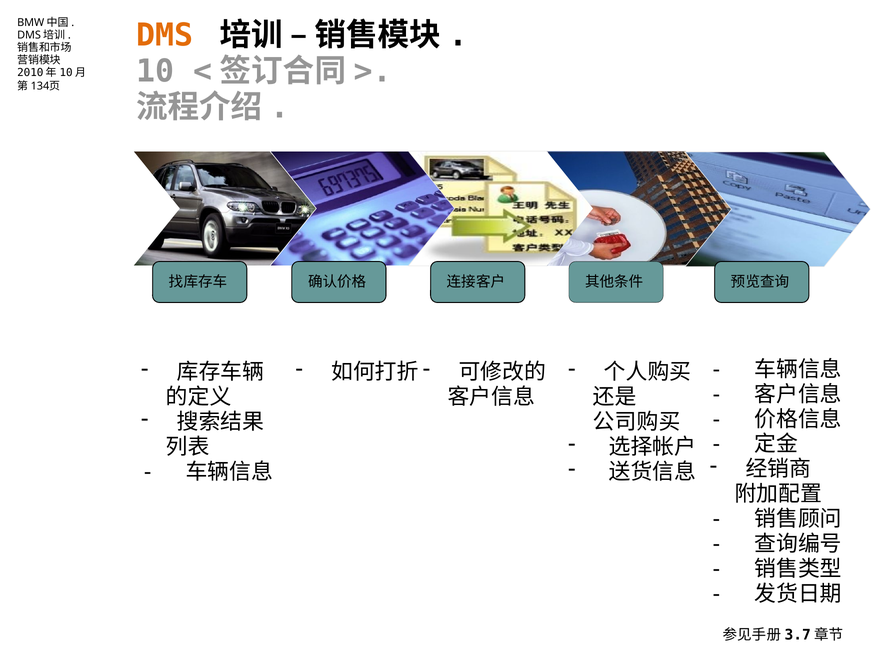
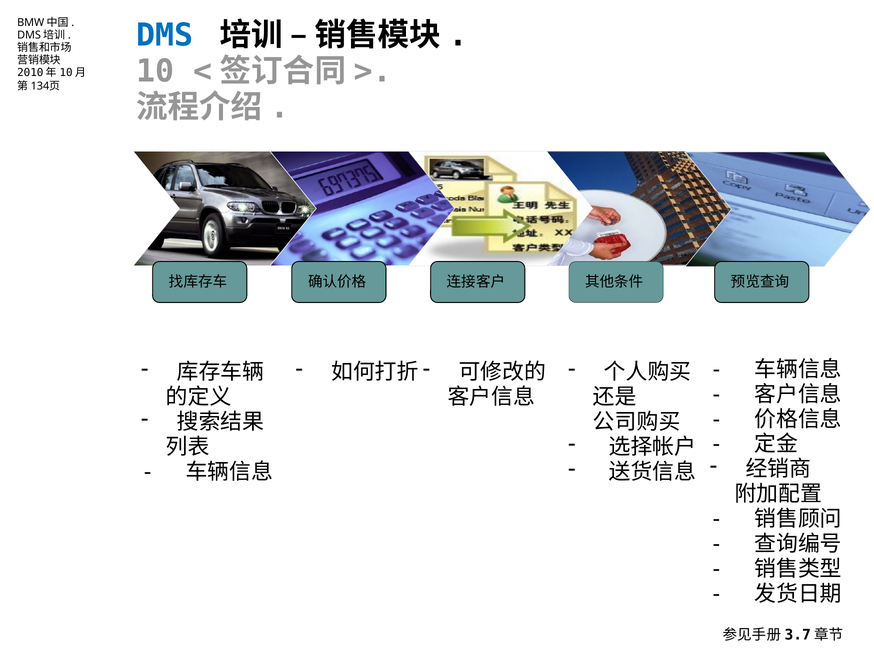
DMS colour: orange -> blue
